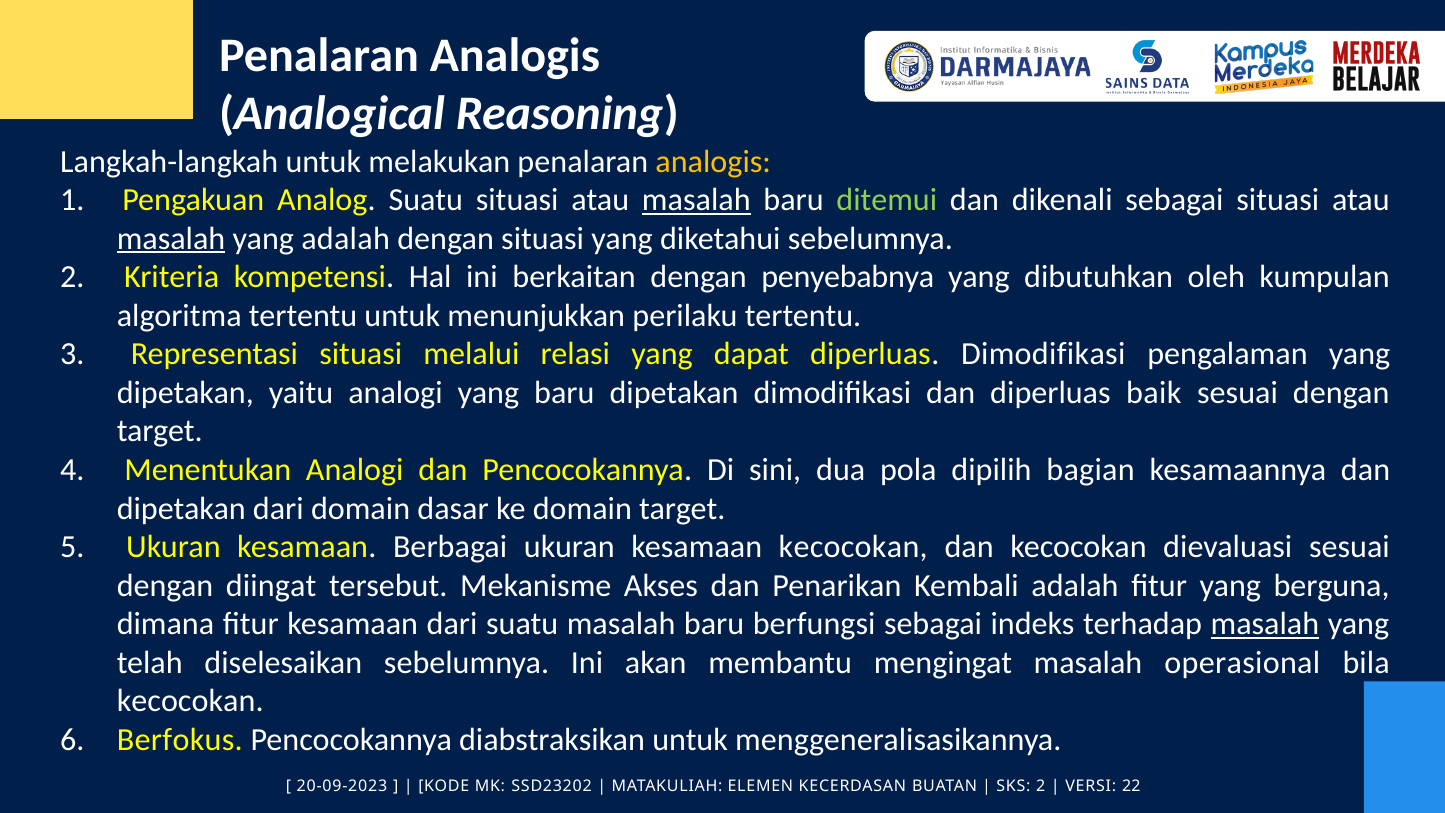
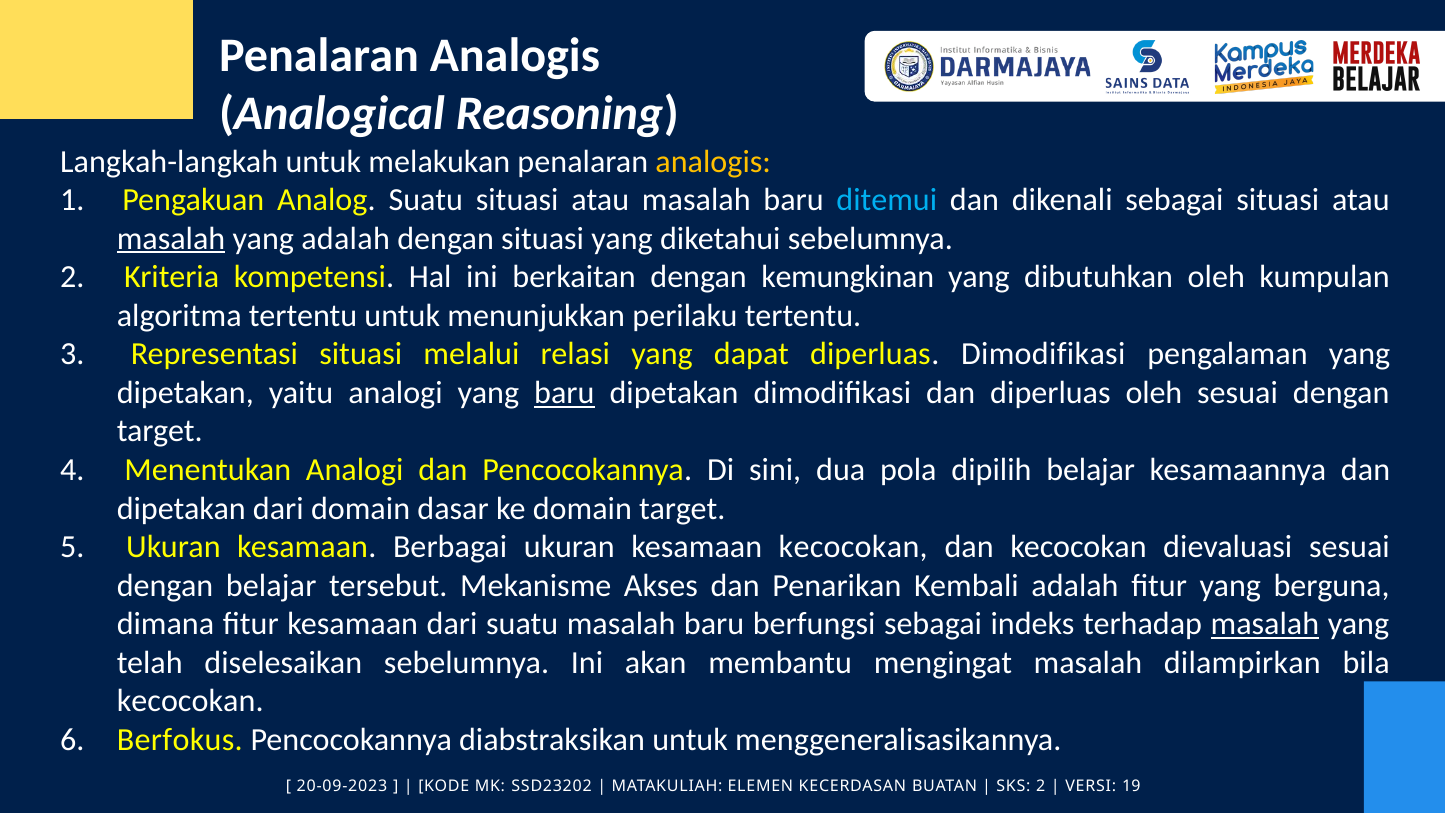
masalah at (696, 200) underline: present -> none
ditemui colour: light green -> light blue
penyebabnya: penyebabnya -> kemungkinan
baru at (564, 393) underline: none -> present
diperluas baik: baik -> oleh
dipilih bagian: bagian -> belajar
dengan diingat: diingat -> belajar
operasional: operasional -> dilampirkan
22: 22 -> 19
